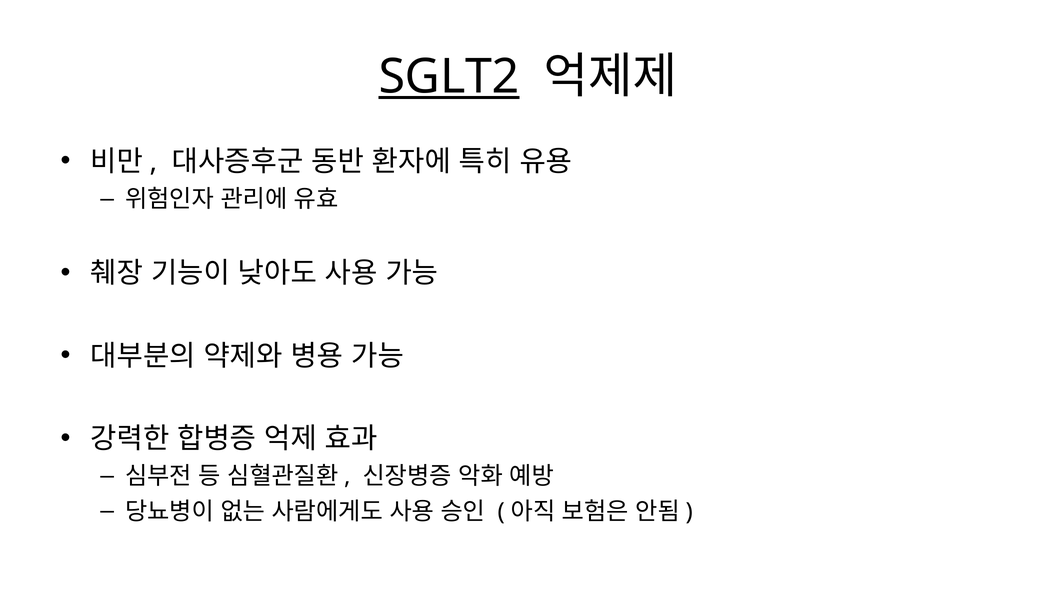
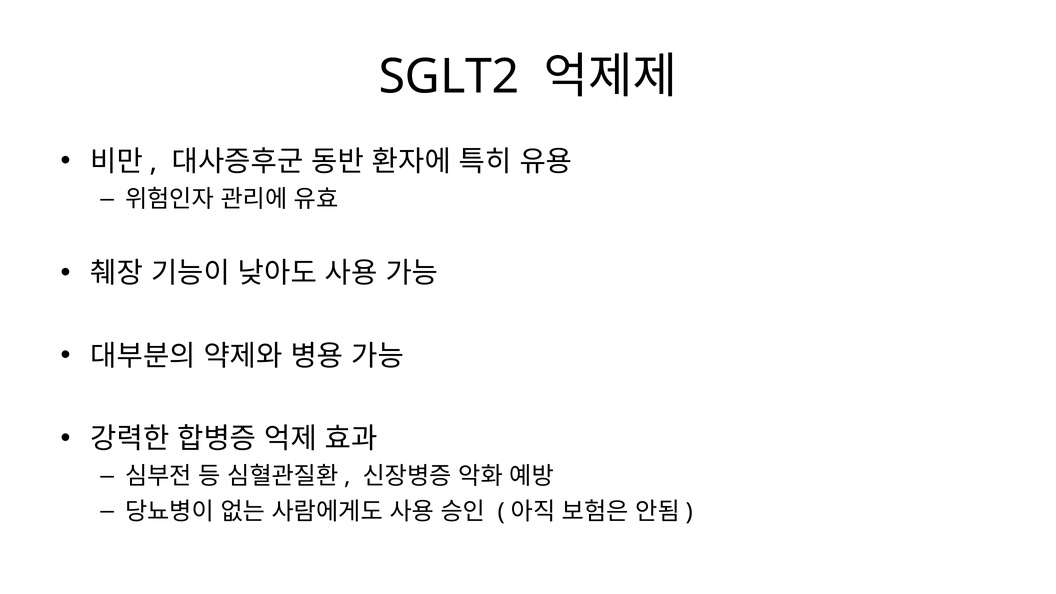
SGLT2 underline: present -> none
